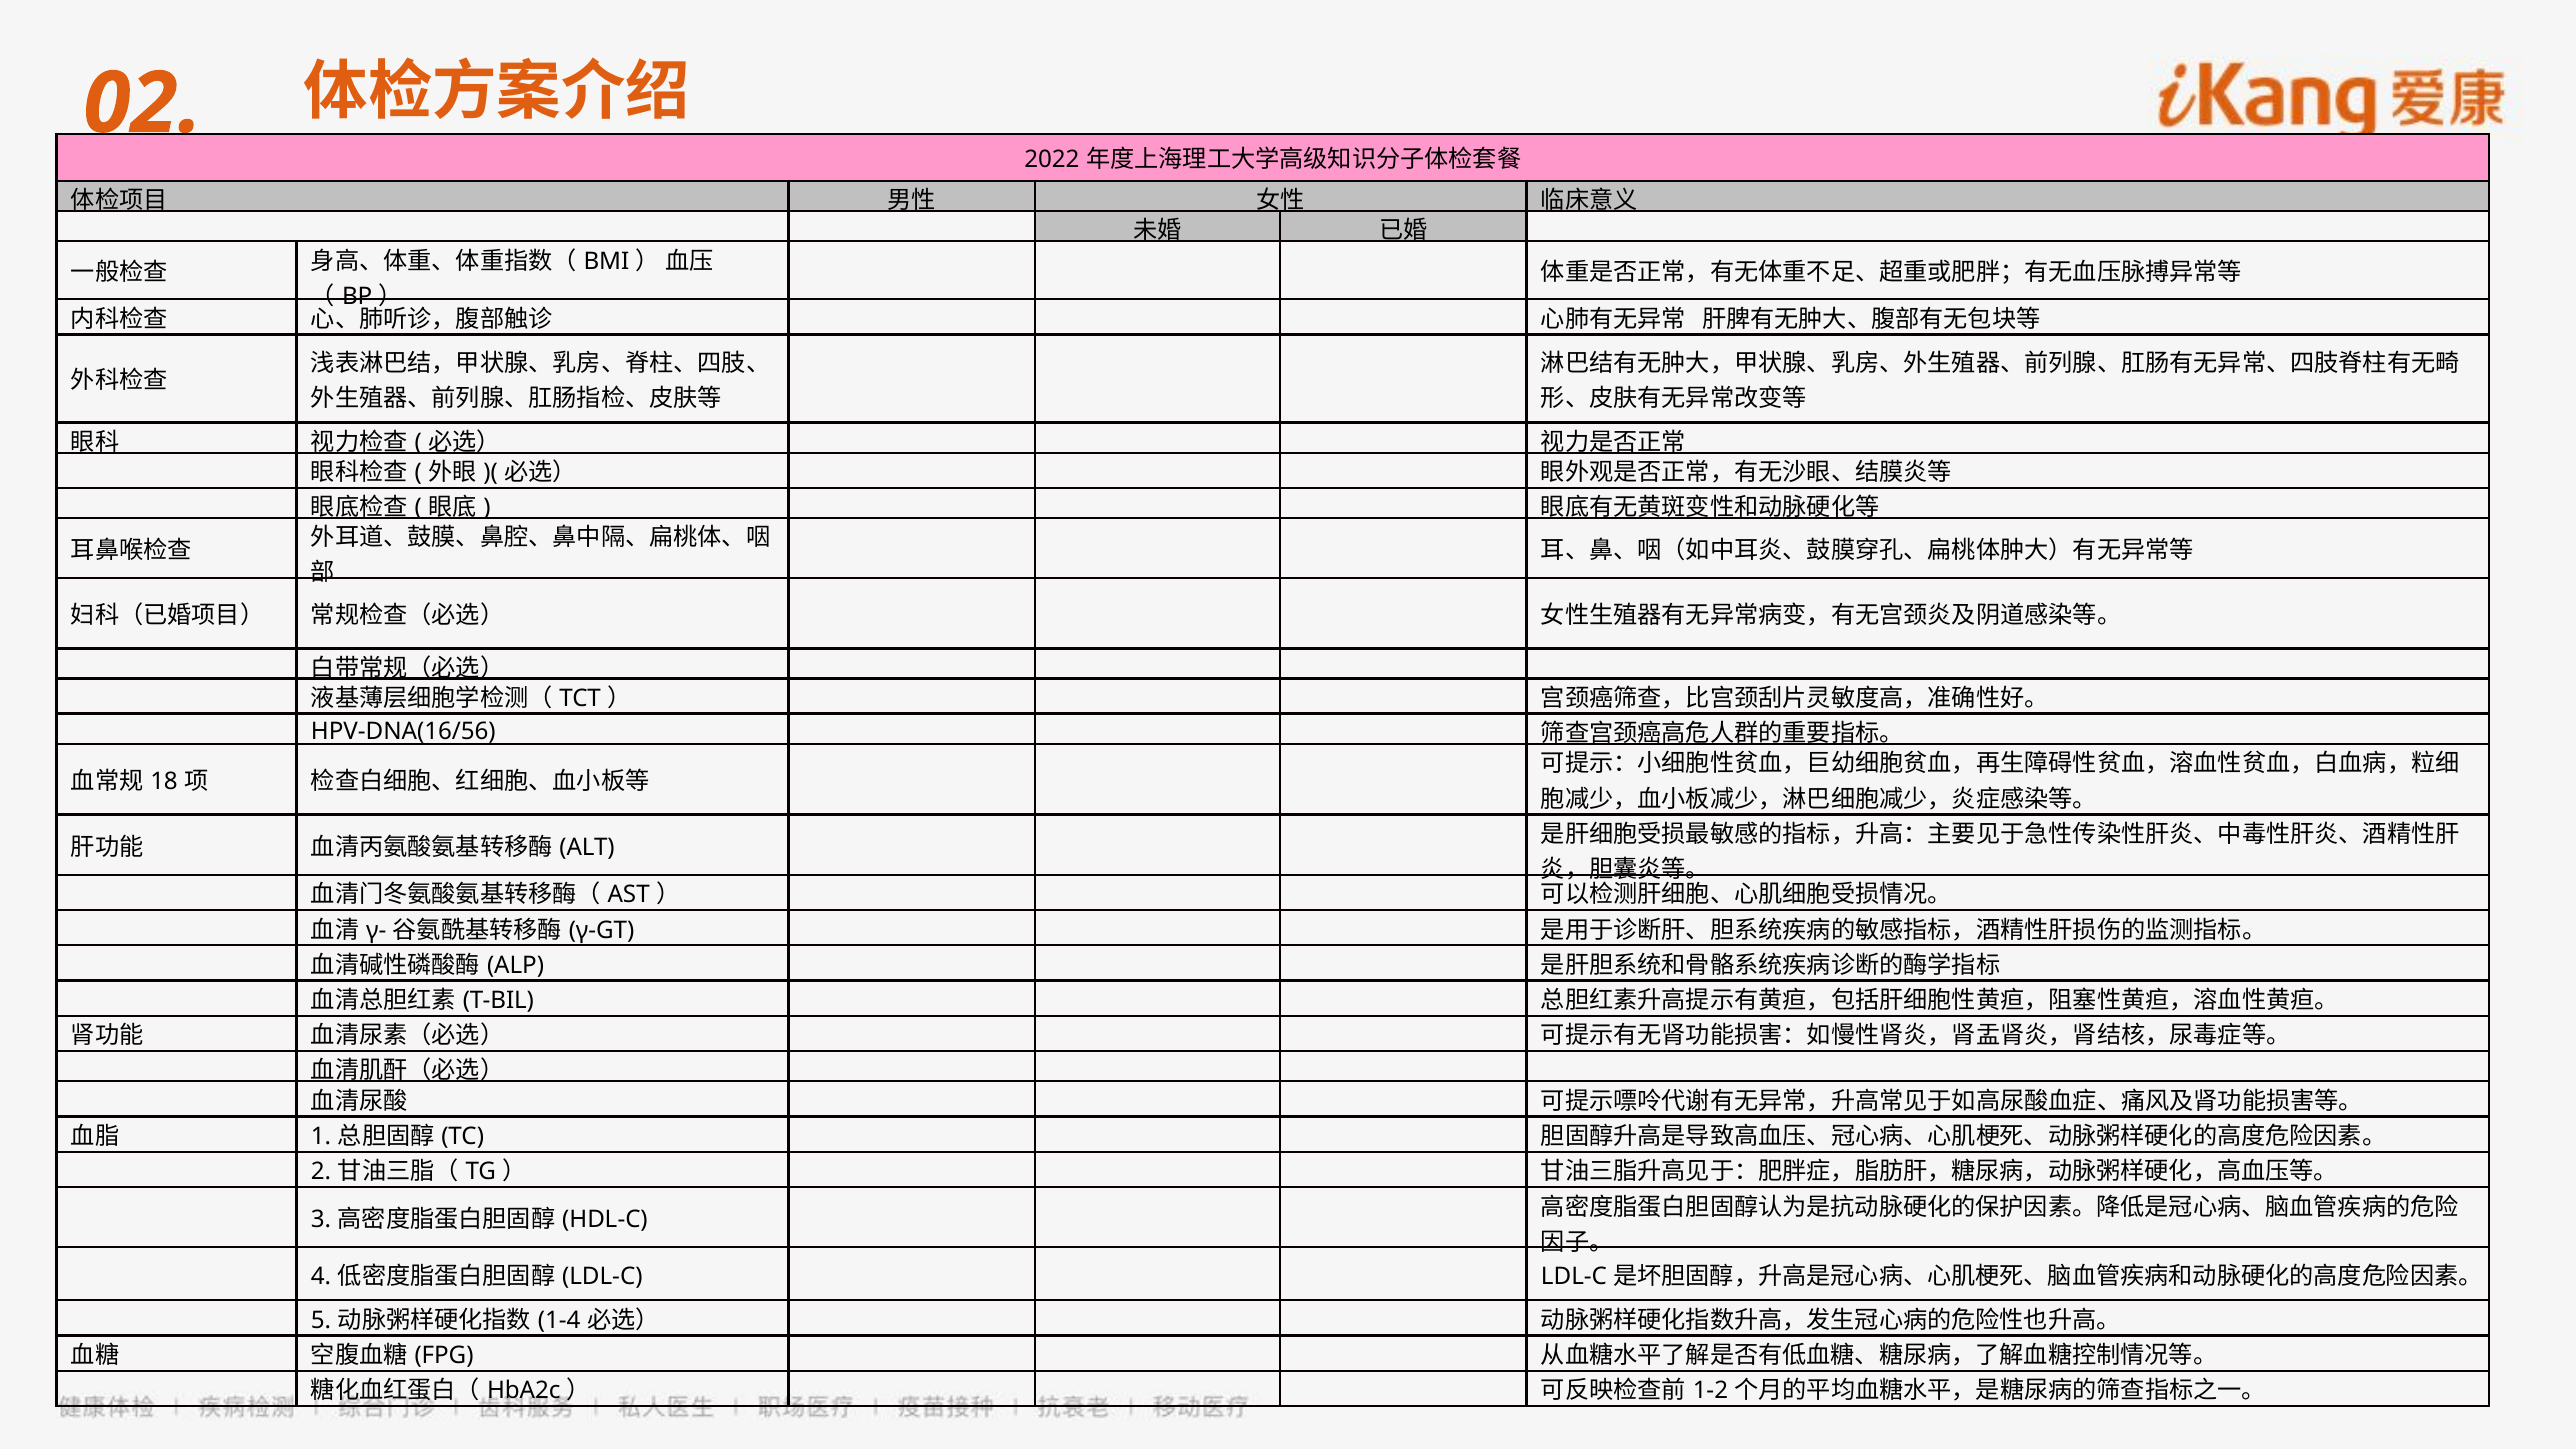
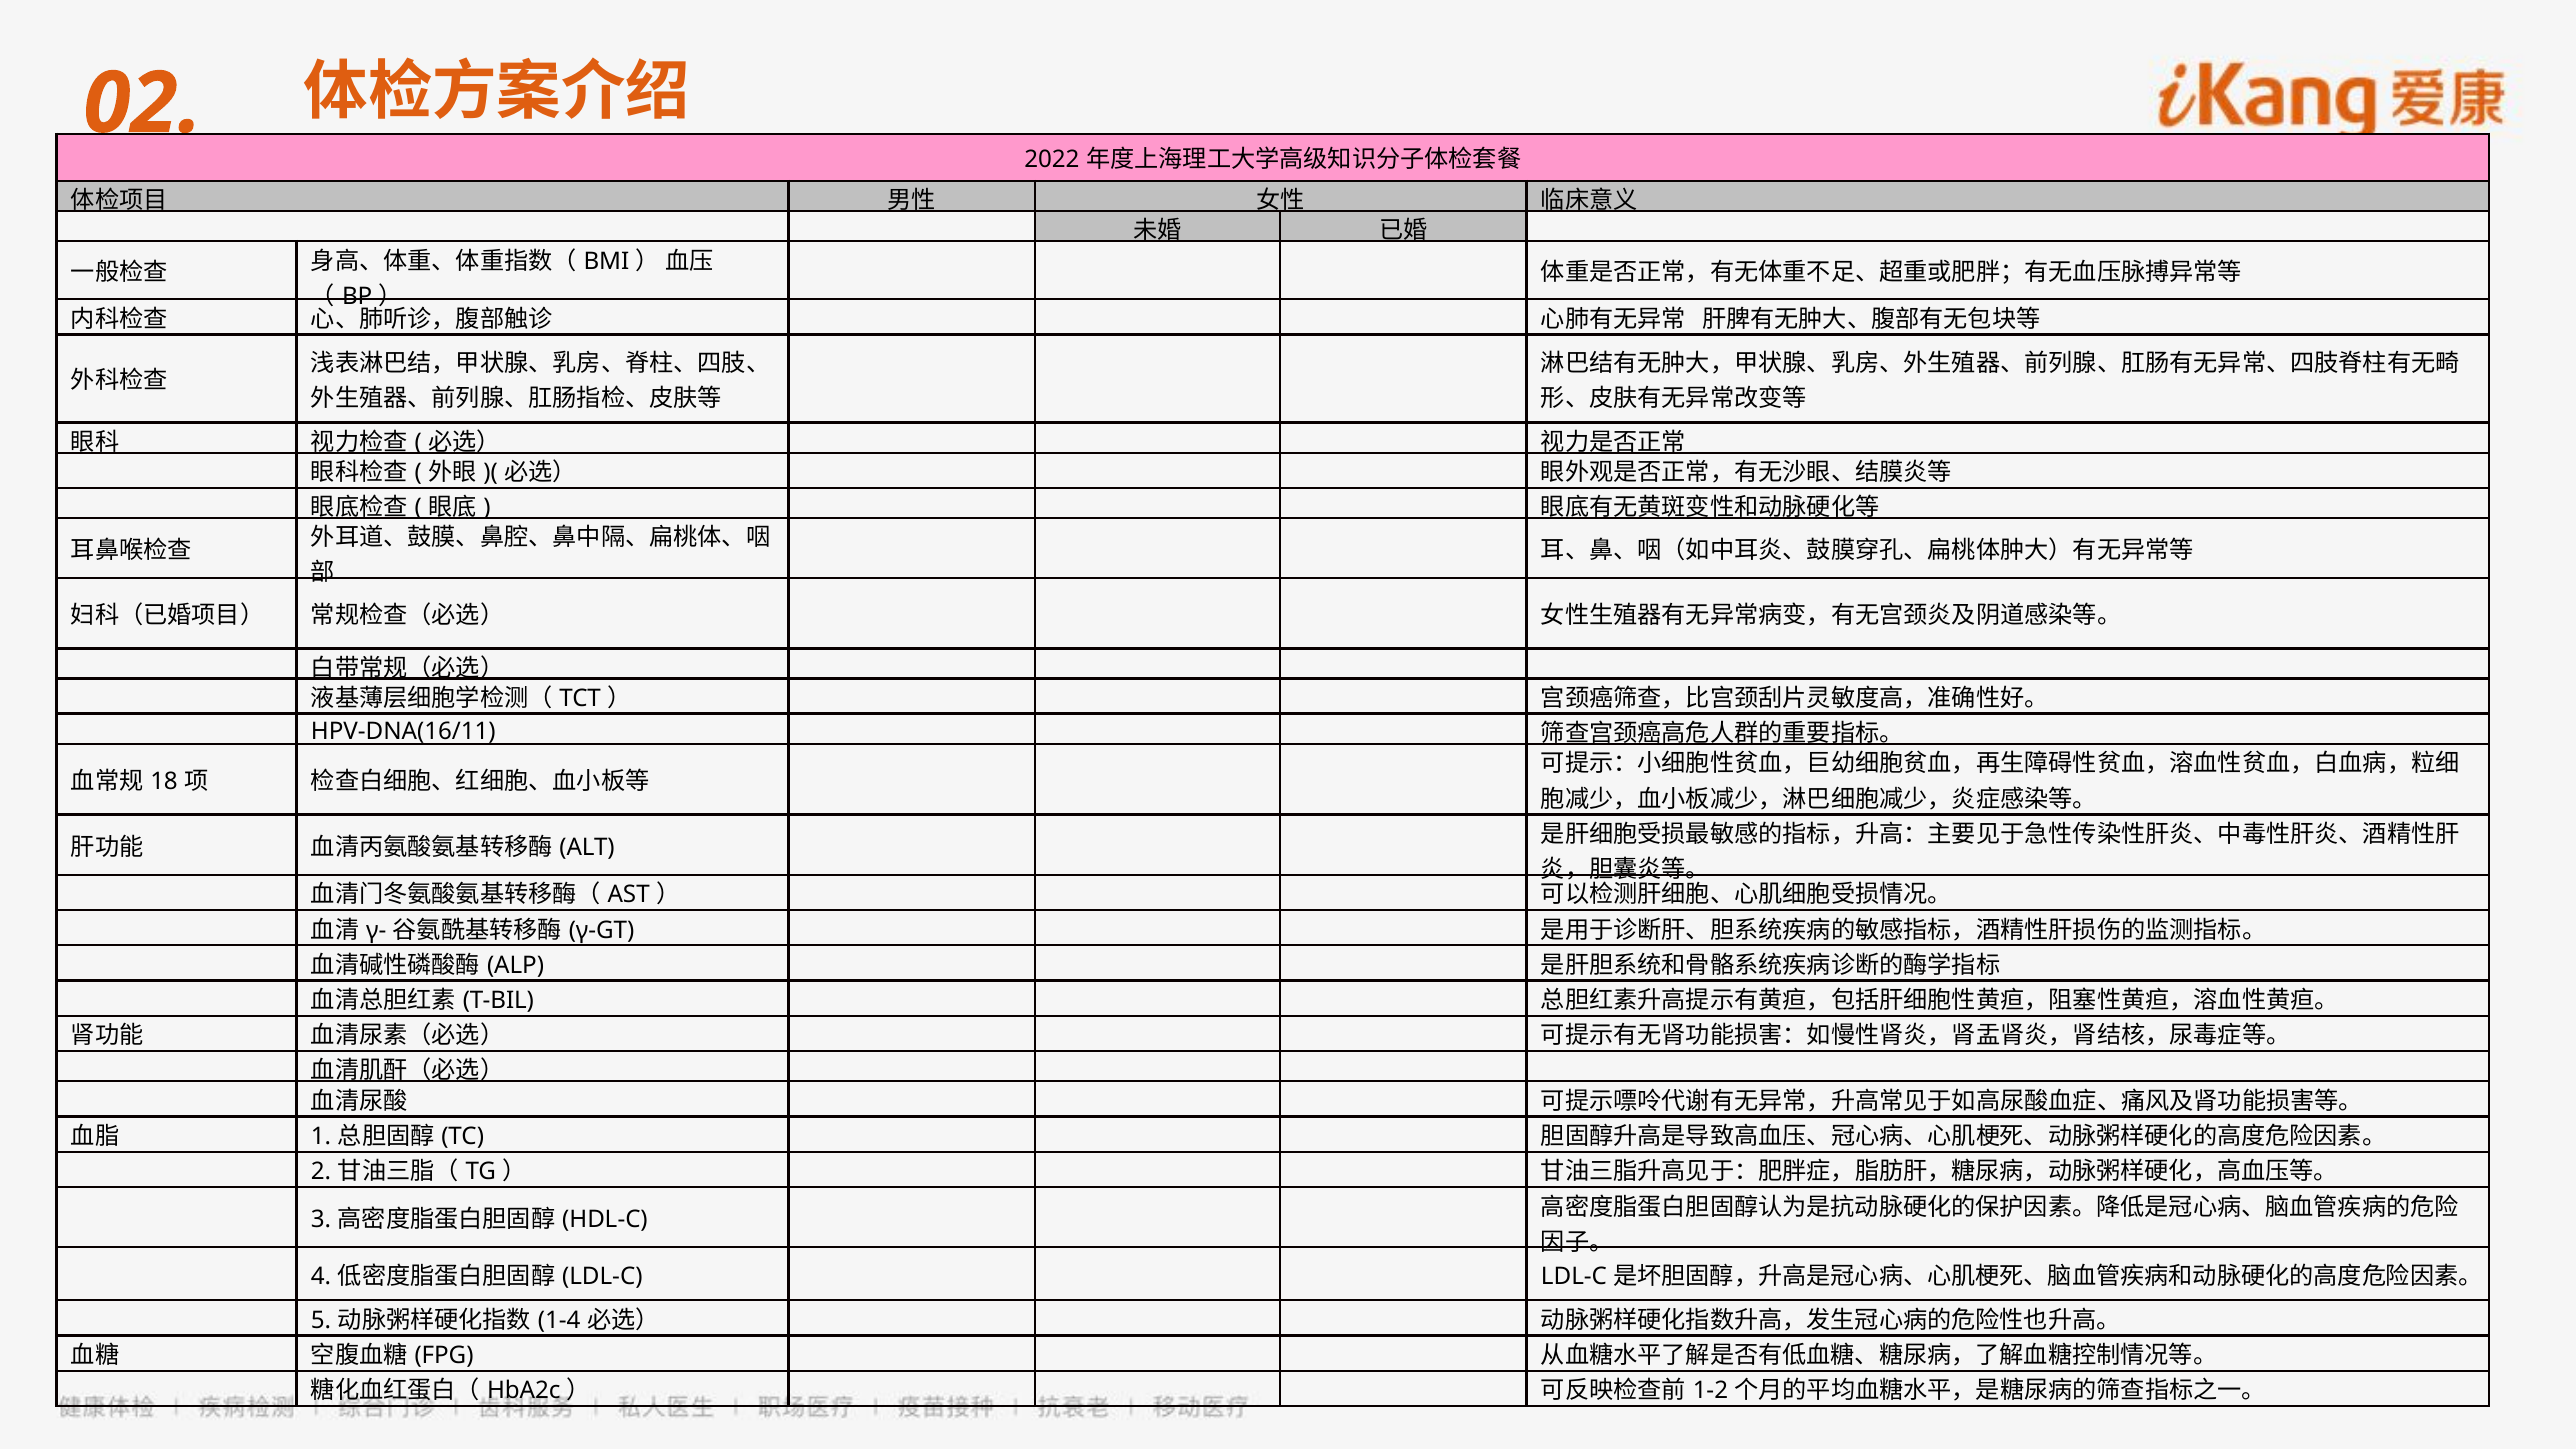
HPV-DNA(16/56: HPV-DNA(16/56 -> HPV-DNA(16/11
